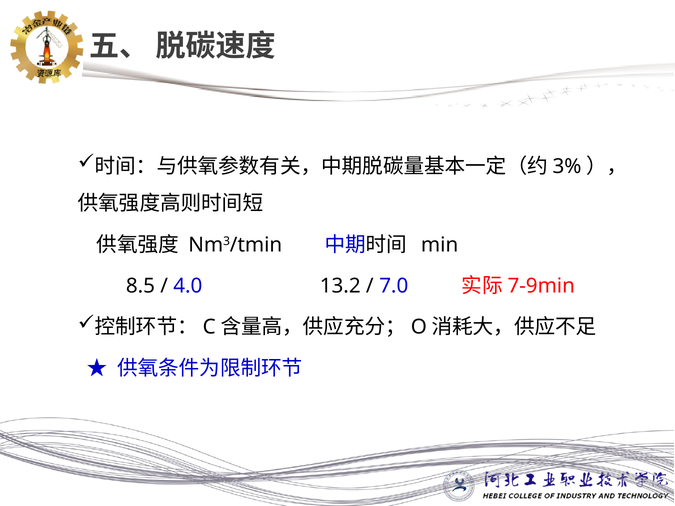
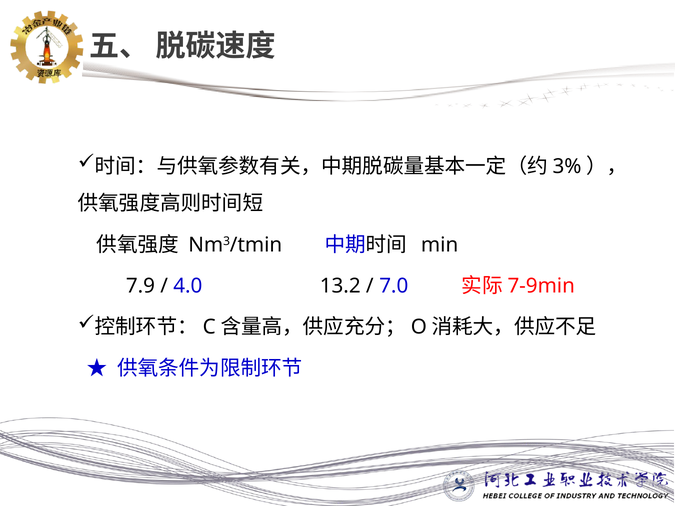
8.5: 8.5 -> 7.9
